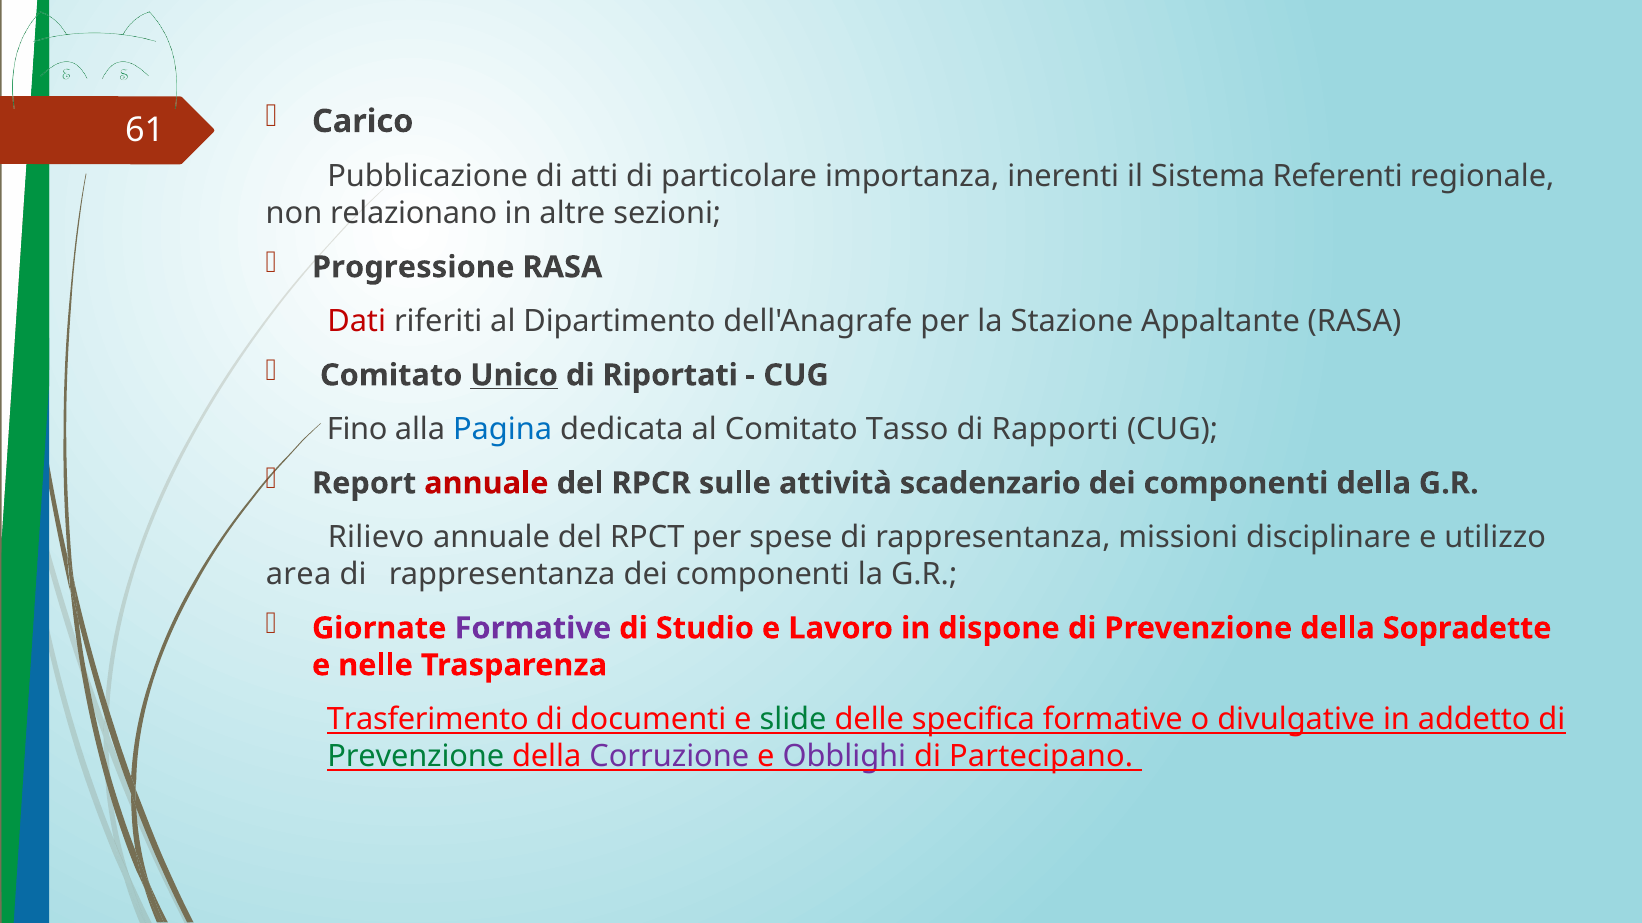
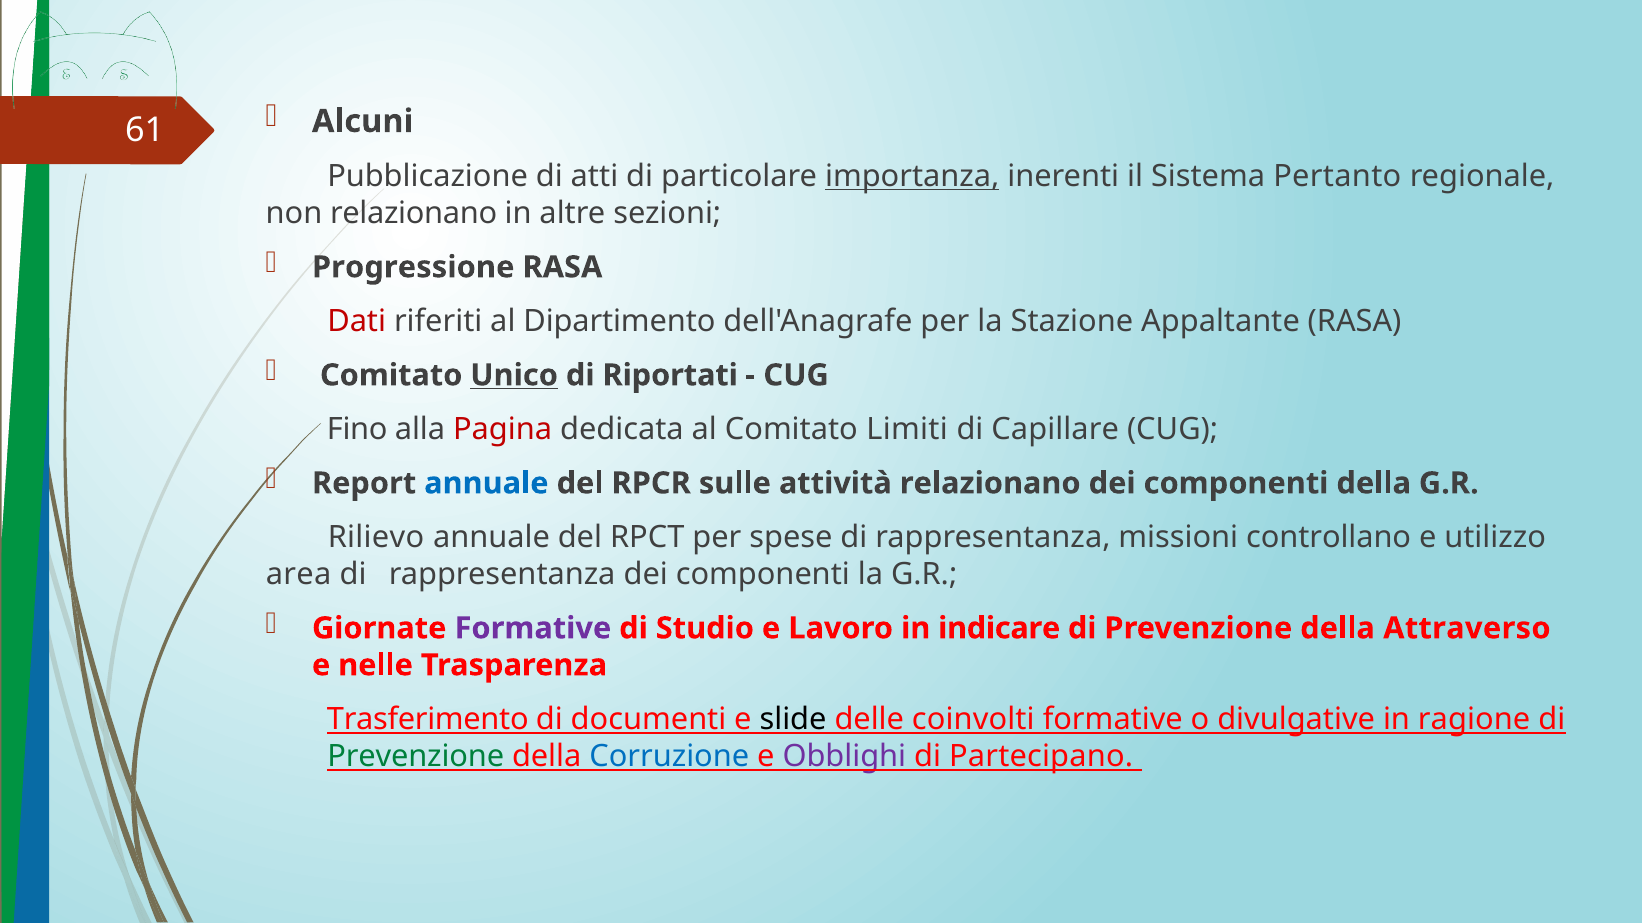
Carico: Carico -> Alcuni
importanza underline: none -> present
Referenti: Referenti -> Pertanto
Pagina colour: blue -> red
Tasso: Tasso -> Limiti
Rapporti: Rapporti -> Capillare
annuale at (486, 484) colour: red -> blue
attività scadenzario: scadenzario -> relazionano
disciplinare: disciplinare -> controllano
dispone: dispone -> indicare
Sopradette: Sopradette -> Attraverso
slide colour: green -> black
specifica: specifica -> coinvolti
addetto: addetto -> ragione
Corruzione colour: purple -> blue
